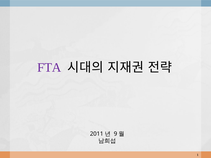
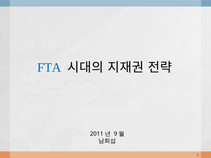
FTA colour: purple -> blue
